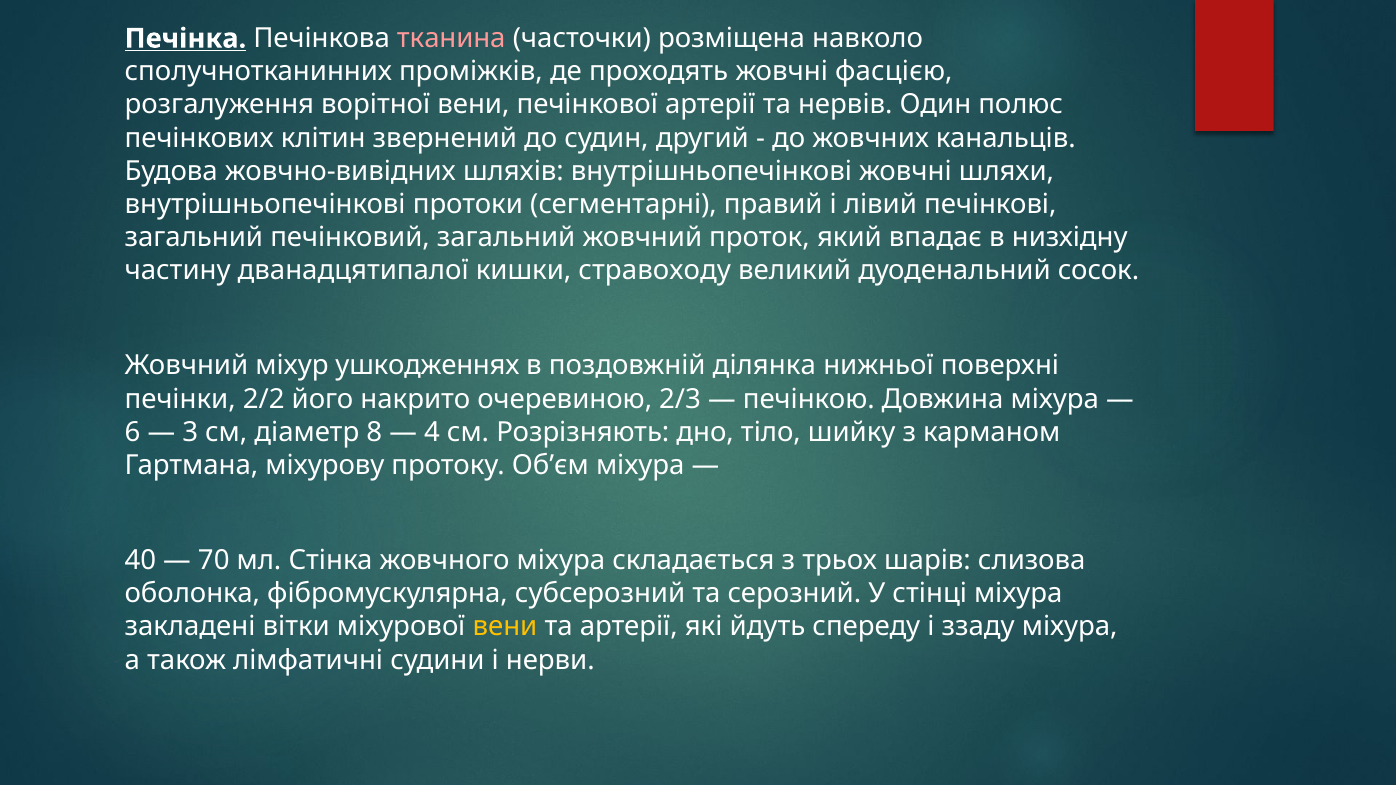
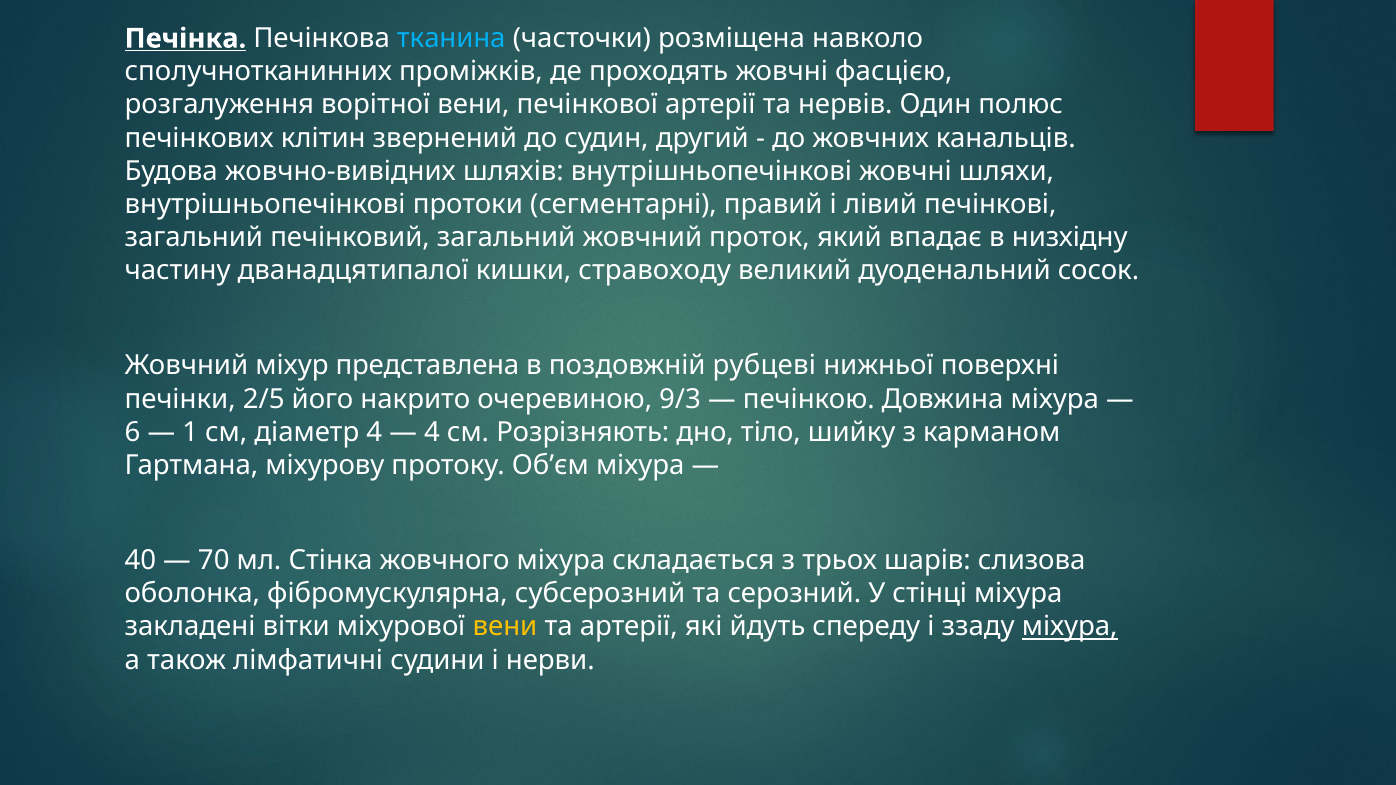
тканина colour: pink -> light blue
ушкодженнях: ушкодженнях -> представлена
ділянка: ділянка -> рубцеві
2/2: 2/2 -> 2/5
2/3: 2/3 -> 9/3
3: 3 -> 1
діаметр 8: 8 -> 4
міхура at (1070, 627) underline: none -> present
